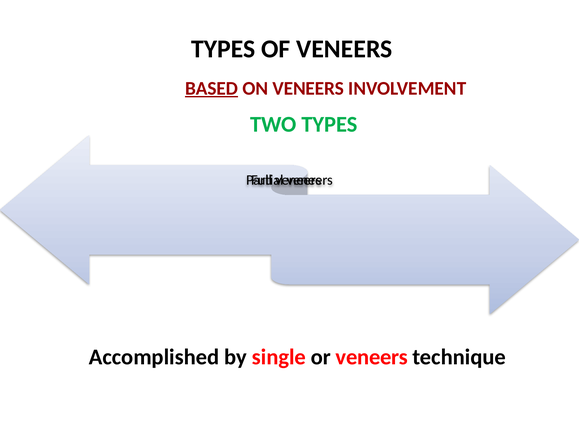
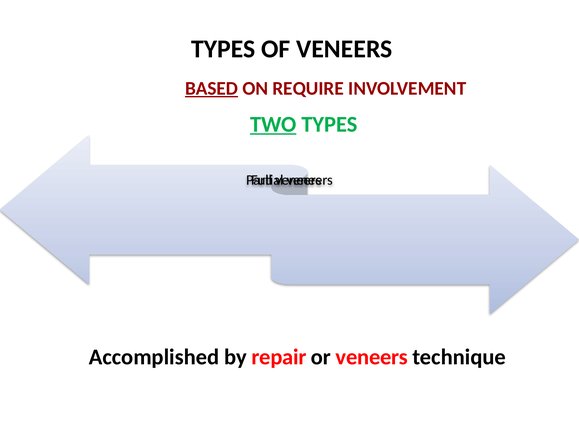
ON VENEERS: VENEERS -> REQUIRE
TWO underline: none -> present
single: single -> repair
